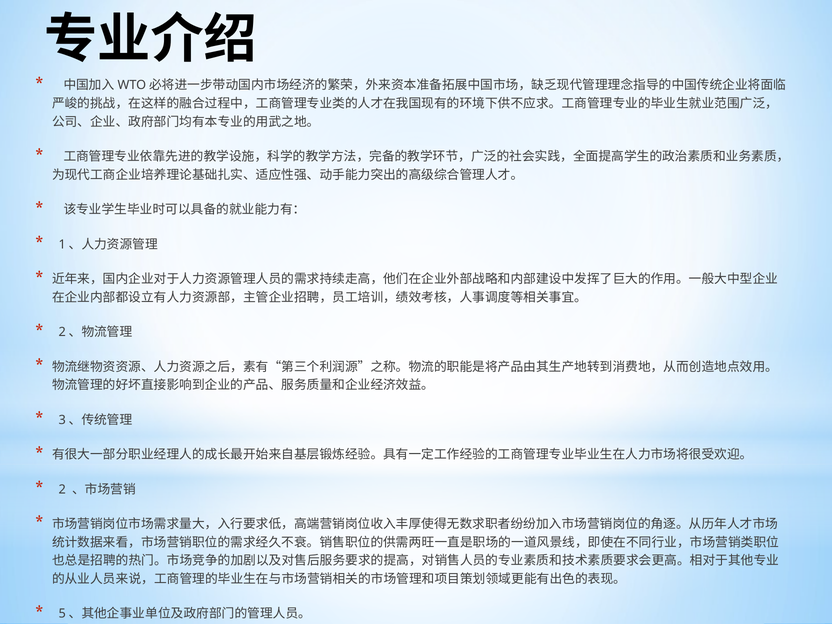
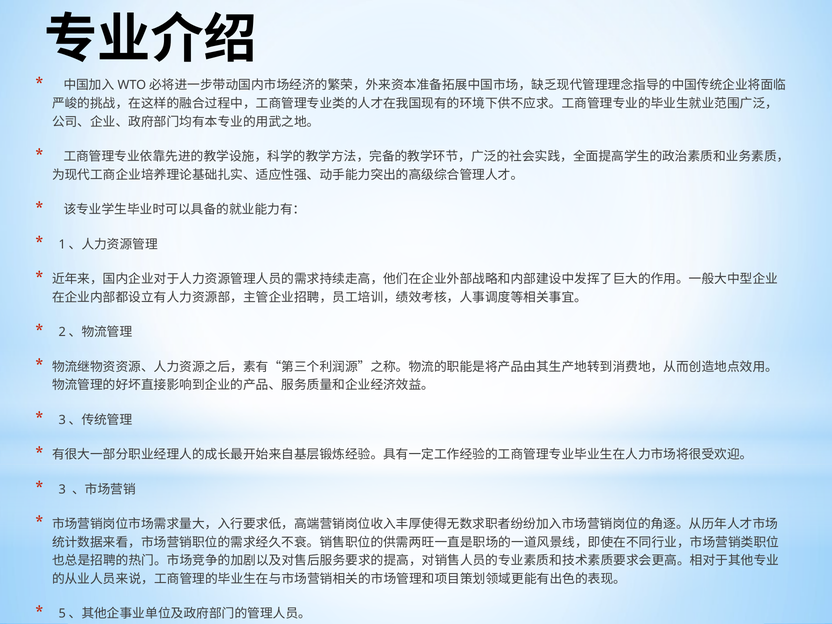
2: 2 -> 3
